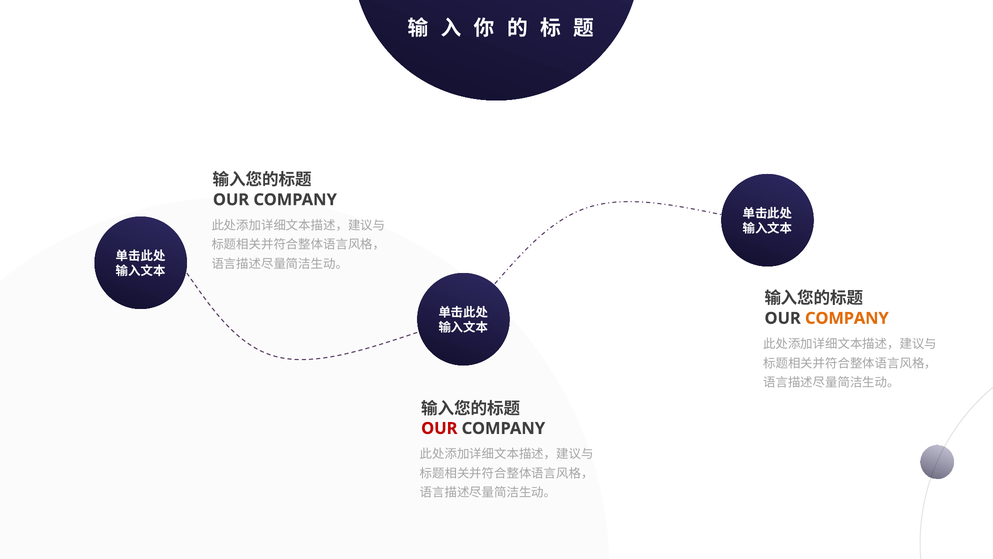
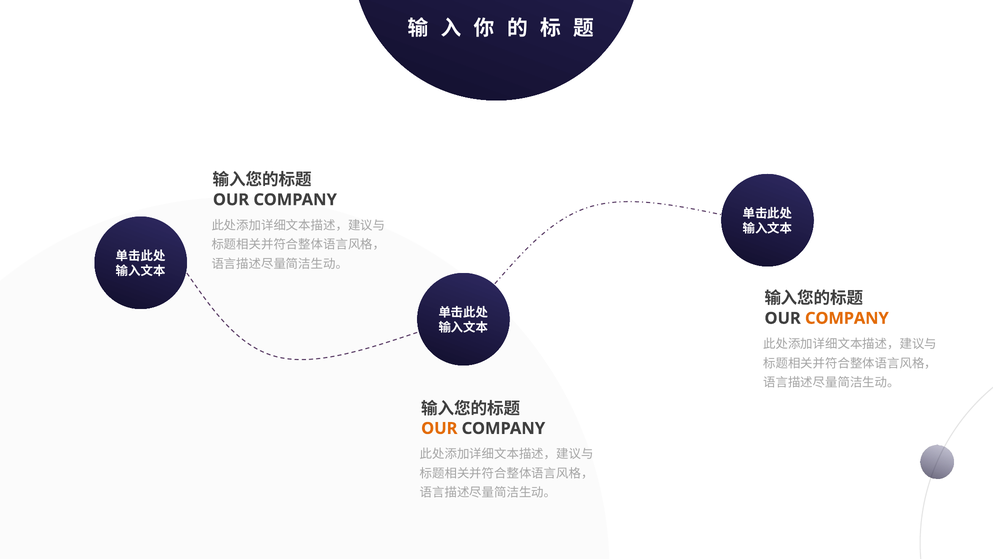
OUR at (439, 428) colour: red -> orange
